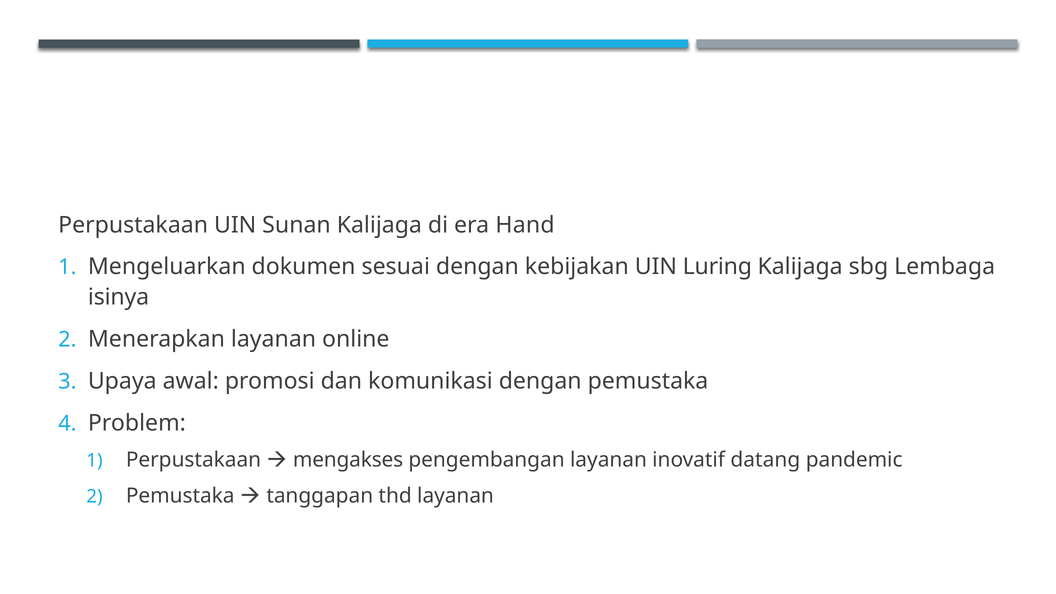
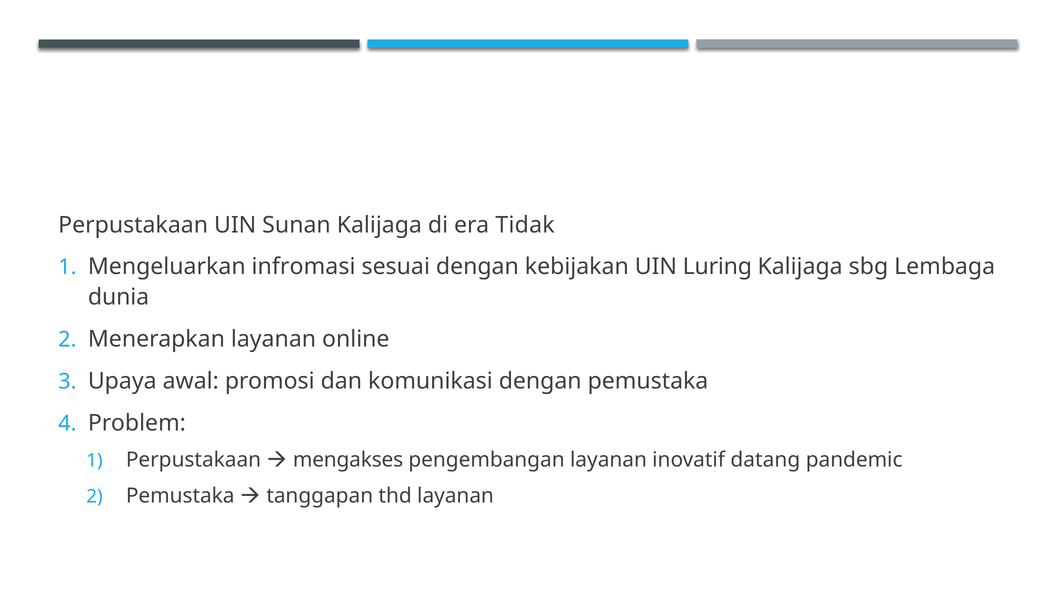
Hand: Hand -> Tidak
dokumen: dokumen -> infromasi
isinya: isinya -> dunia
